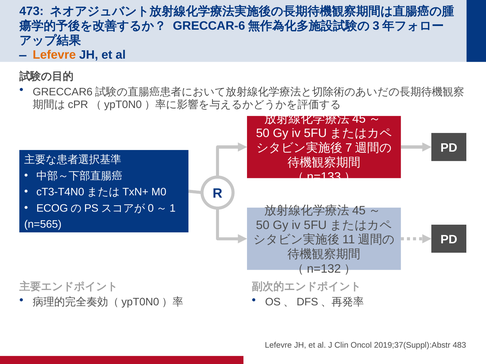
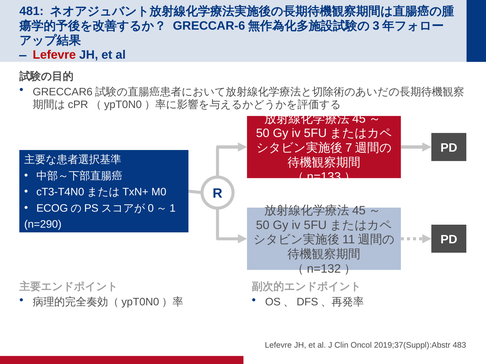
473: 473 -> 481
Lefevre at (54, 55) colour: orange -> red
n=565: n=565 -> n=290
